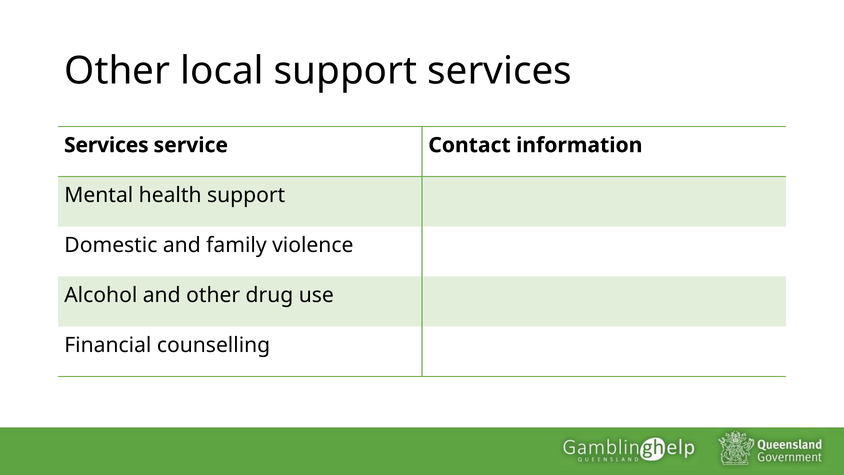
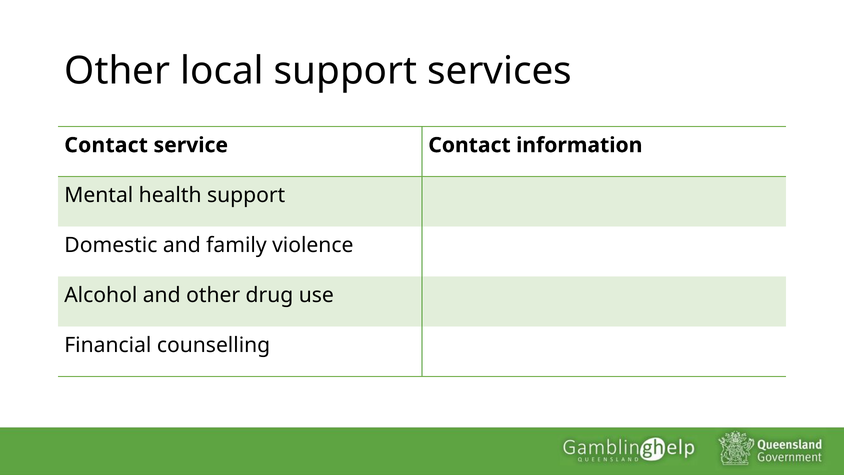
Services at (106, 145): Services -> Contact
